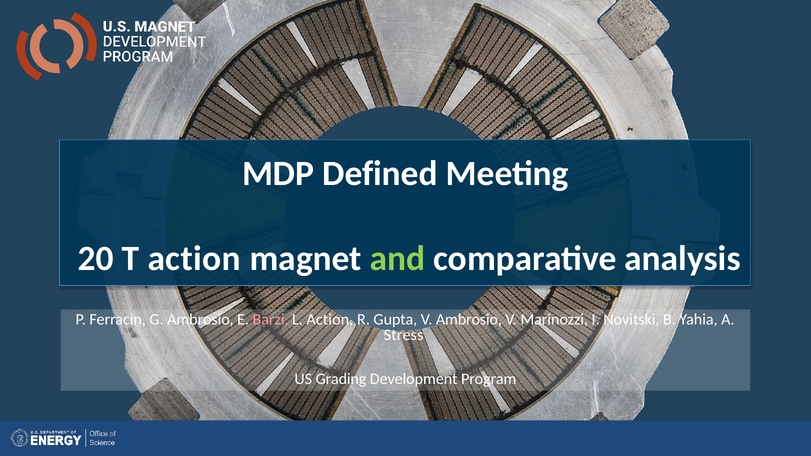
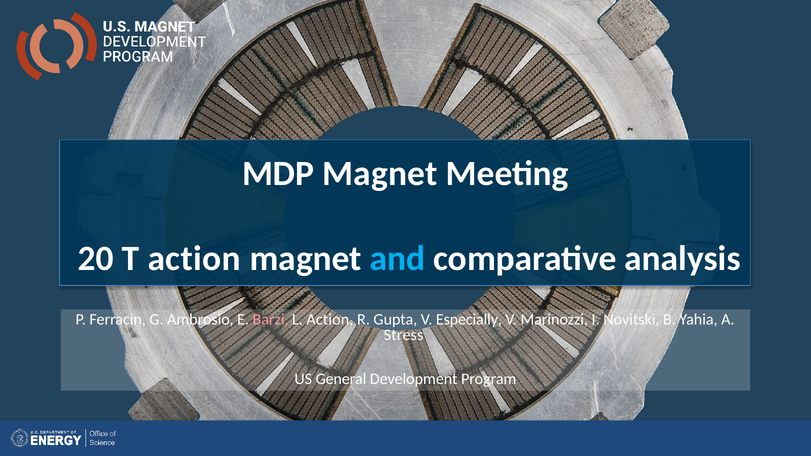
MDP Defined: Defined -> Magnet
and colour: light green -> light blue
V Ambrosio: Ambrosio -> Especially
Grading: Grading -> General
